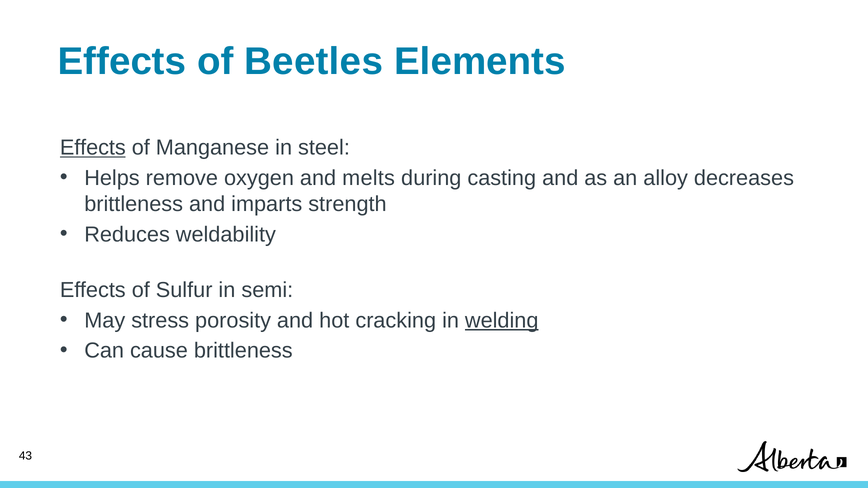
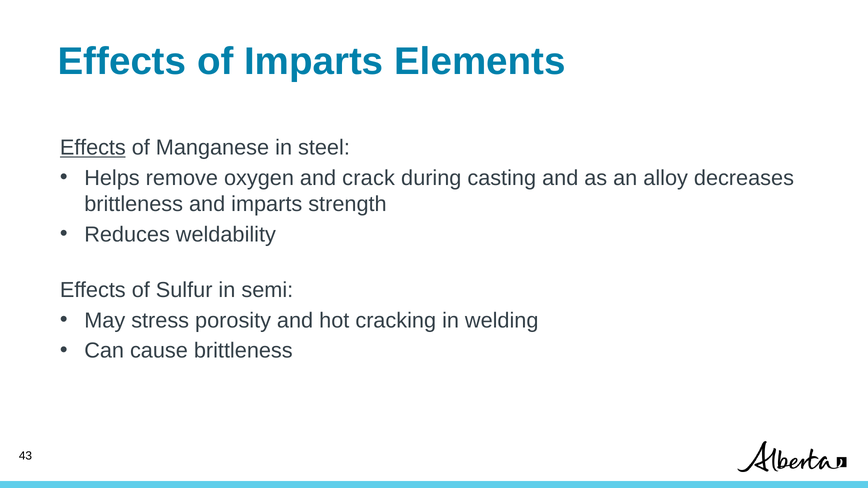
of Beetles: Beetles -> Imparts
melts: melts -> crack
welding underline: present -> none
